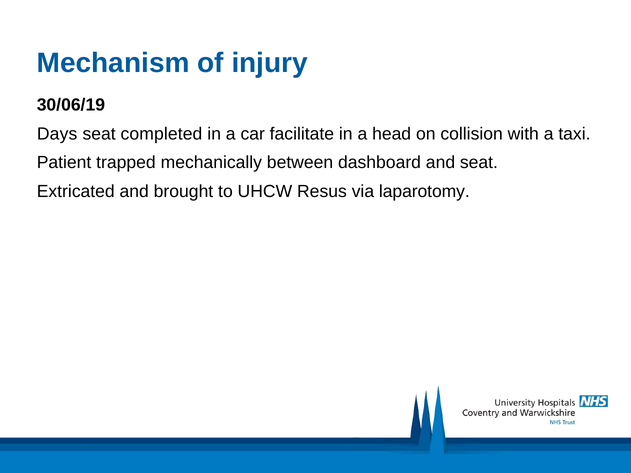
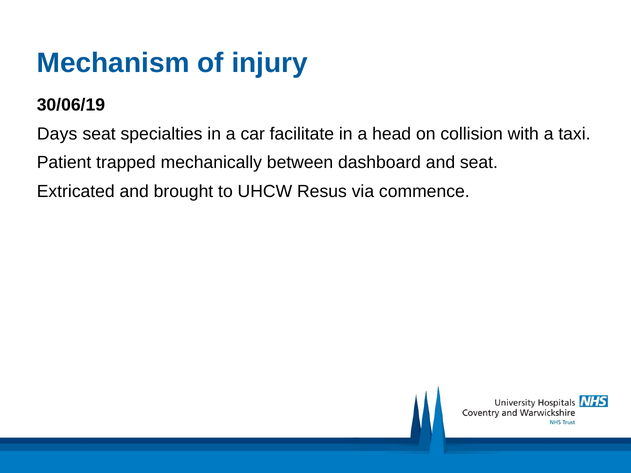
completed: completed -> specialties
laparotomy: laparotomy -> commence
